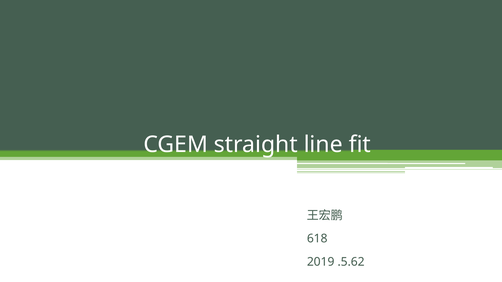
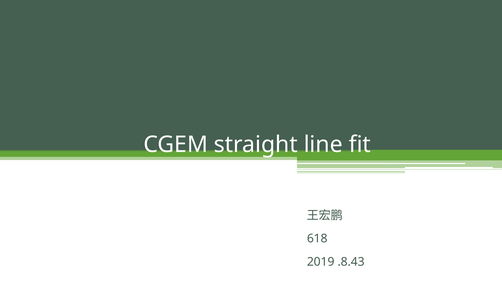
.5.62: .5.62 -> .8.43
